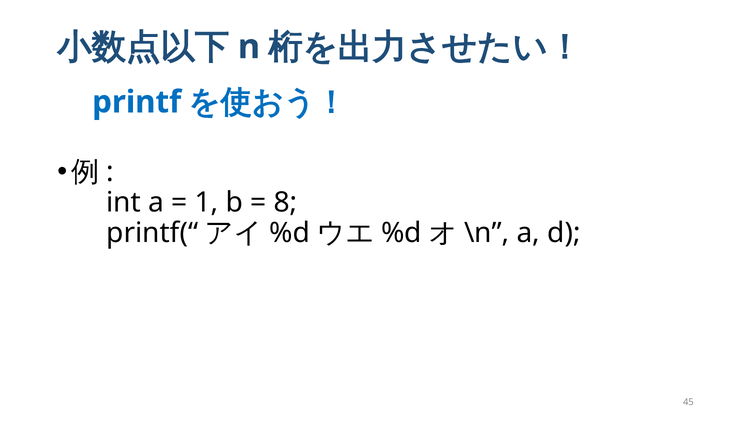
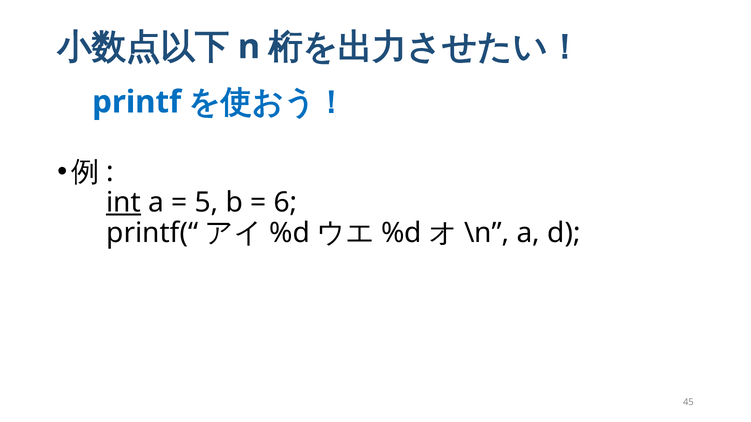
int underline: none -> present
1: 1 -> 5
8: 8 -> 6
